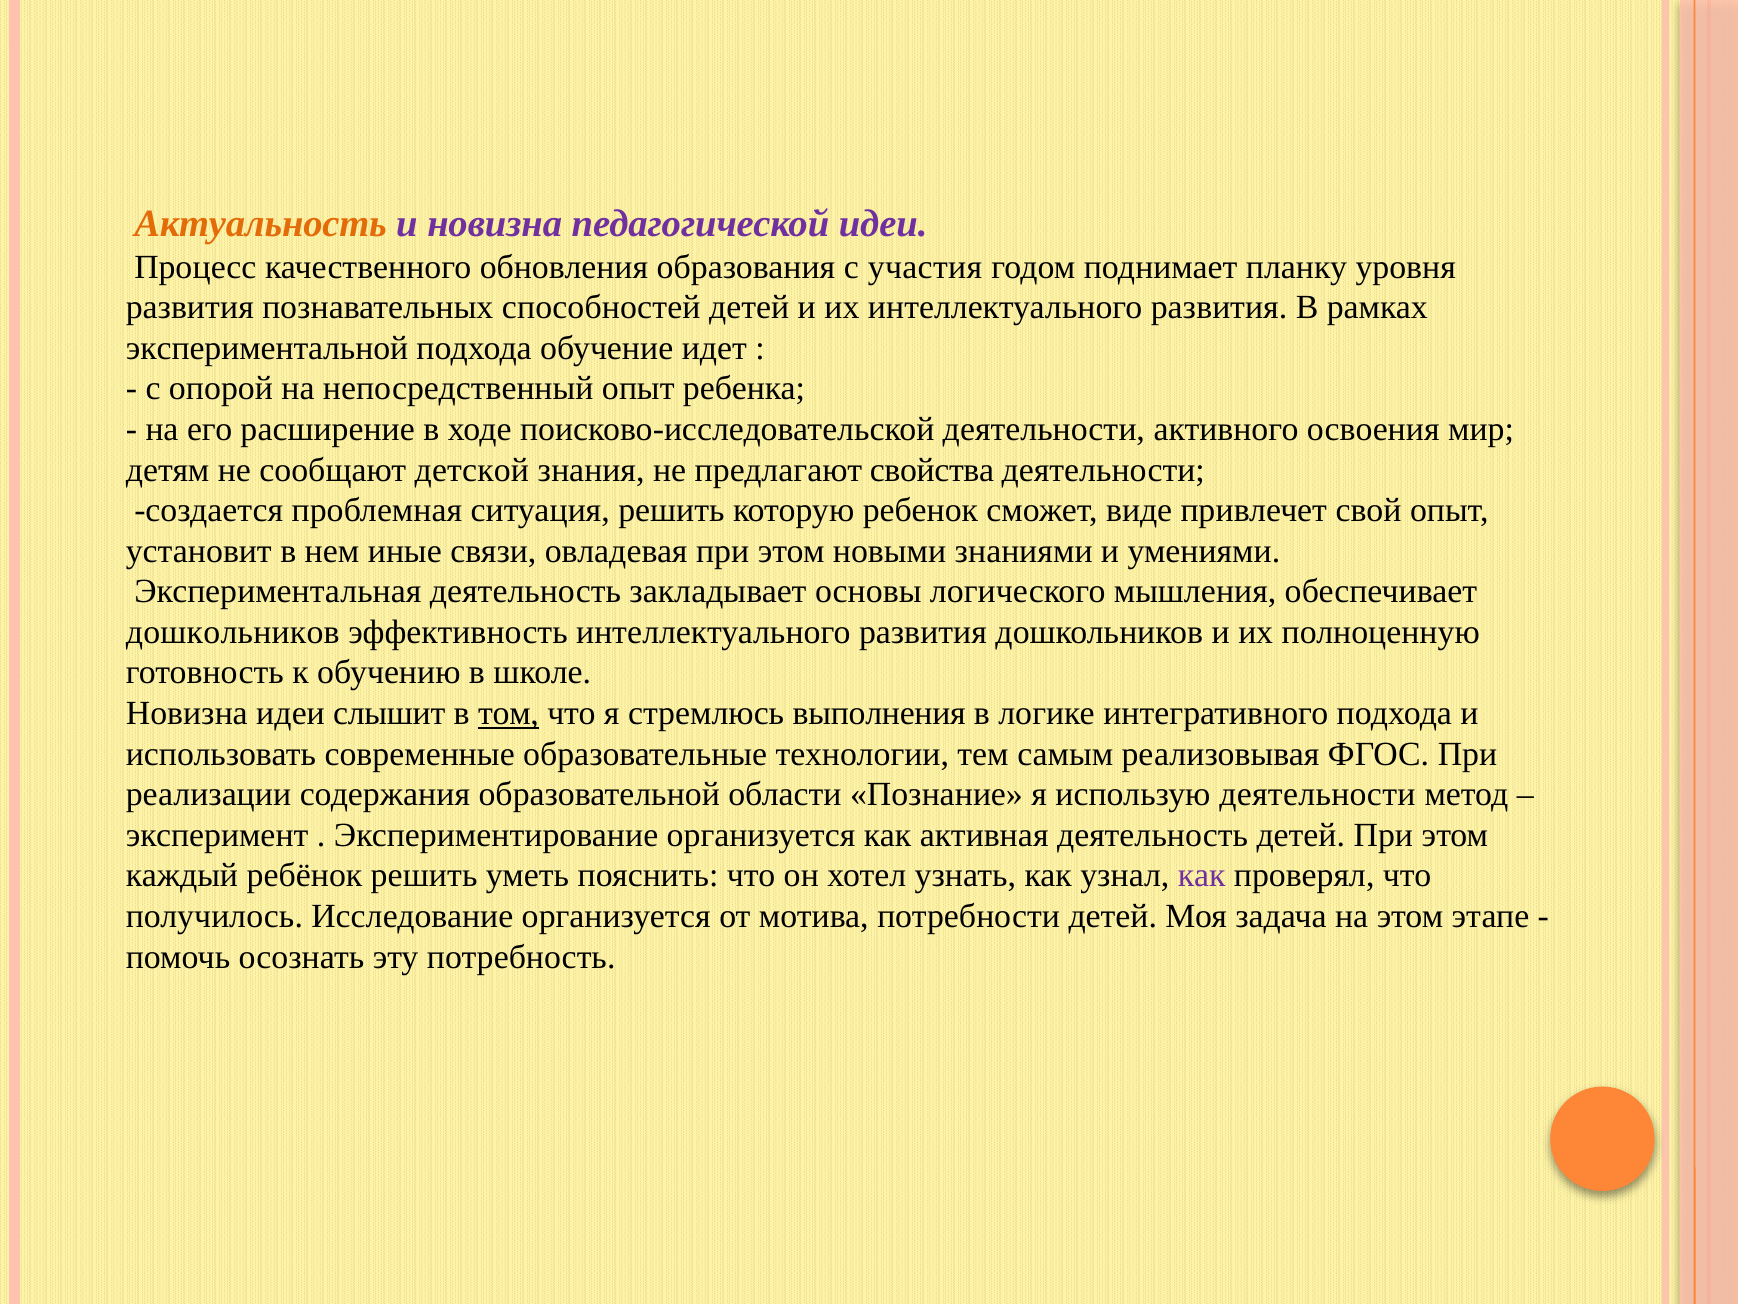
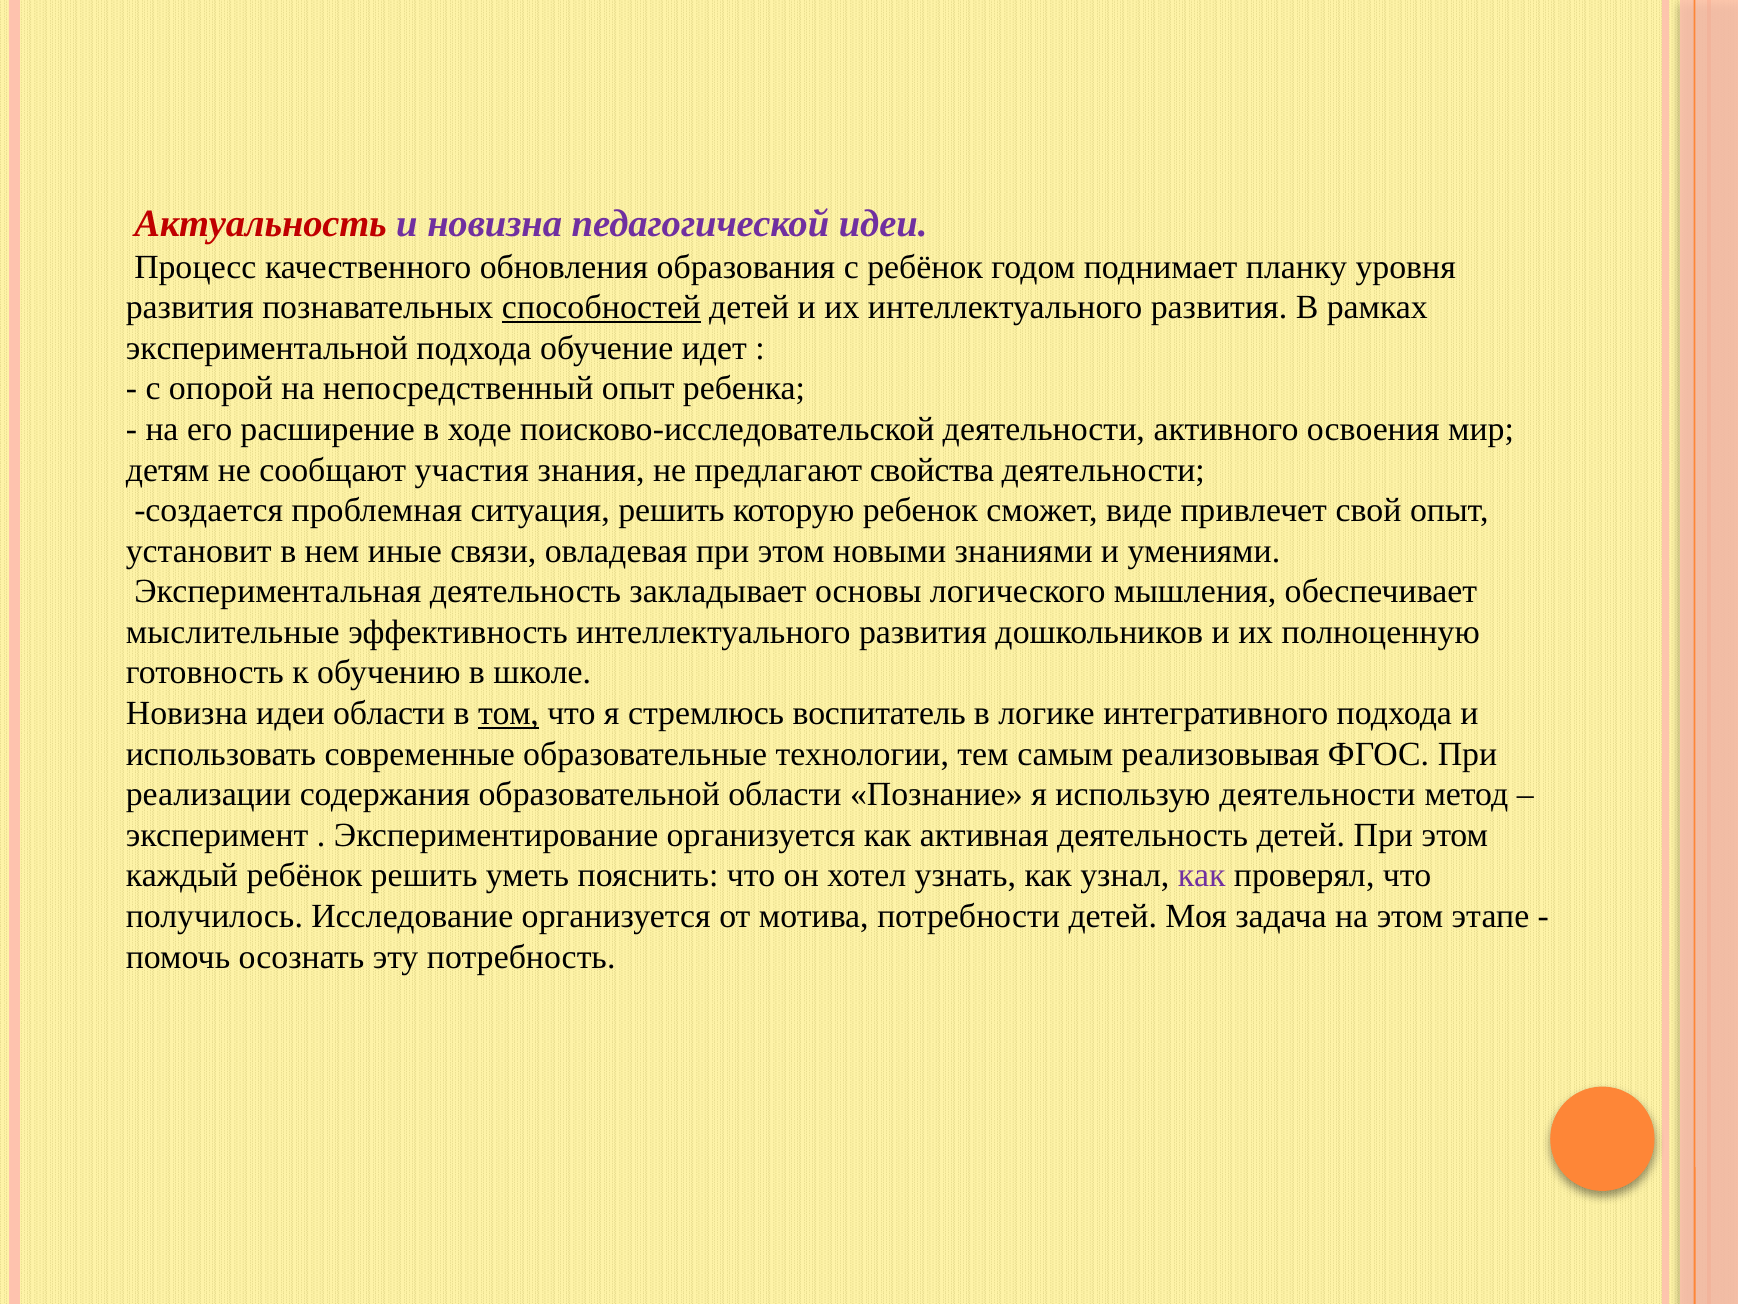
Актуальность colour: orange -> red
с участия: участия -> ребёнок
способностей underline: none -> present
детской: детской -> участия
дошкольников at (233, 632): дошкольников -> мыслительные
идеи слышит: слышит -> области
выполнения: выполнения -> воспитатель
